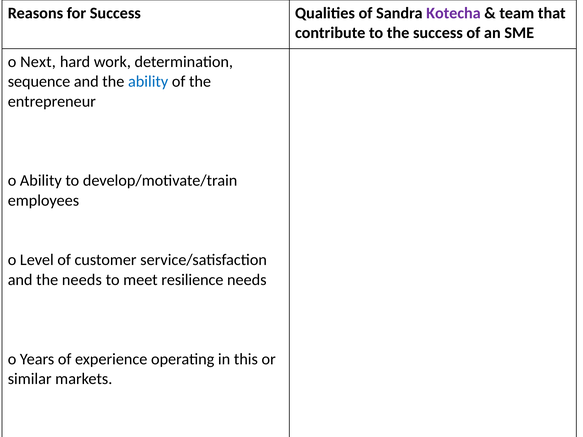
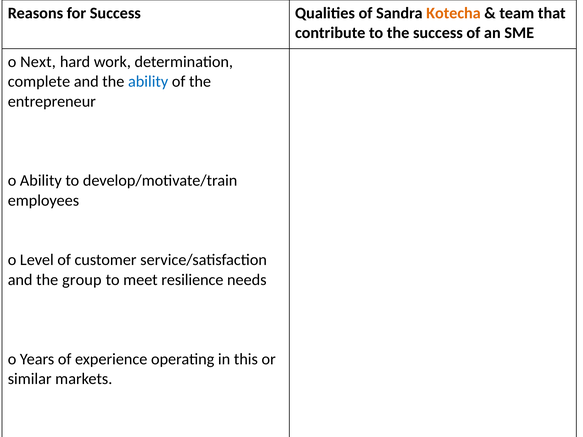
Kotecha colour: purple -> orange
sequence: sequence -> complete
the needs: needs -> group
